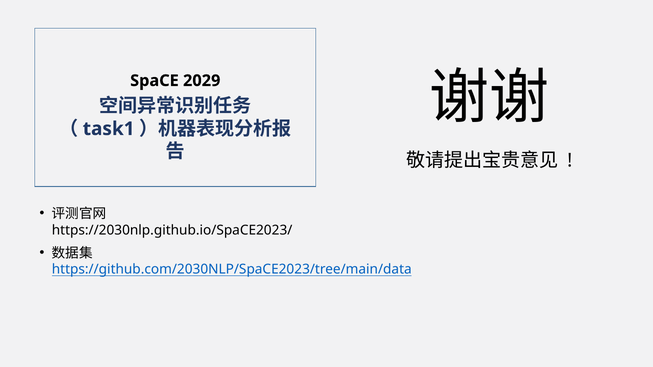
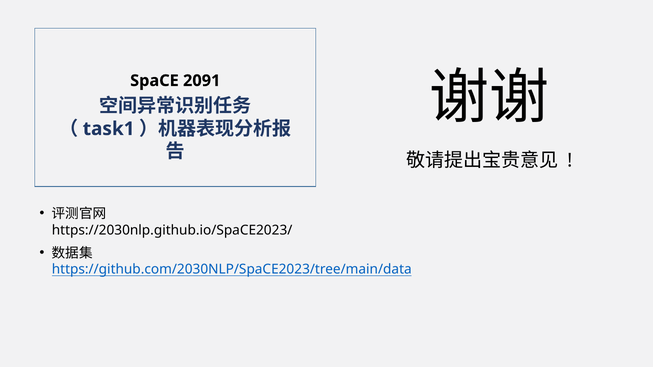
2029: 2029 -> 2091
